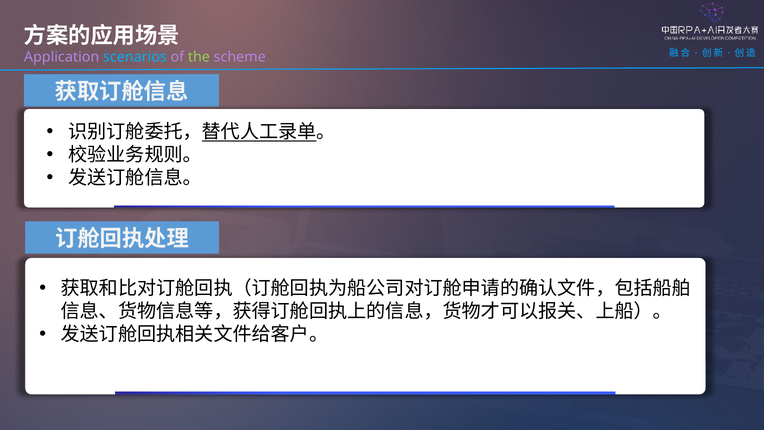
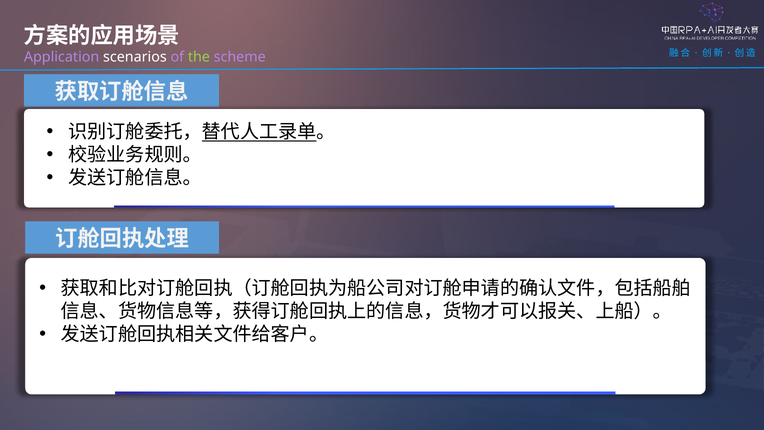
scenarios colour: light blue -> white
